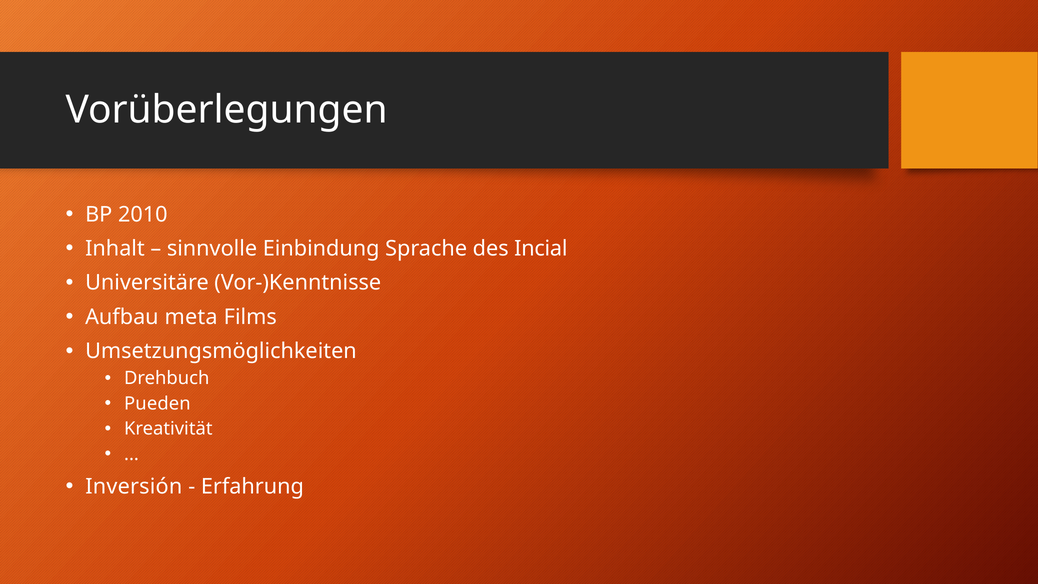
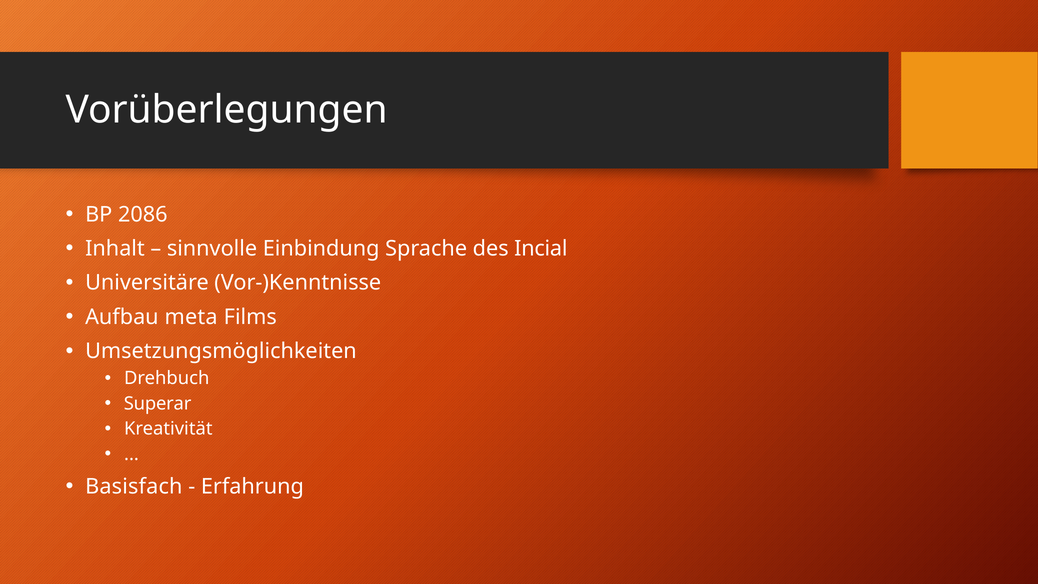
2010: 2010 -> 2086
Pueden: Pueden -> Superar
Inversión: Inversión -> Basisfach
